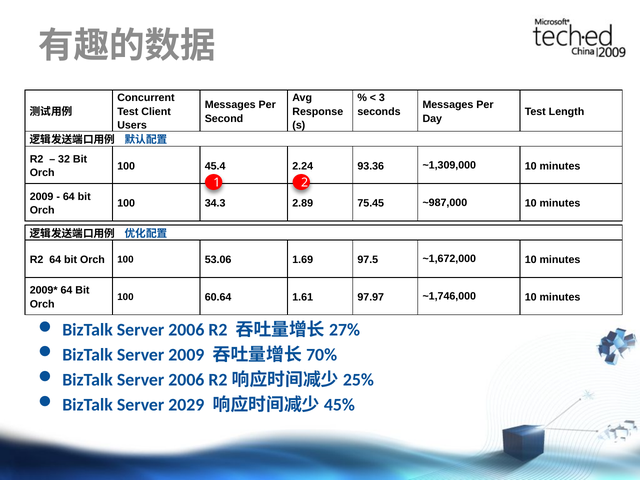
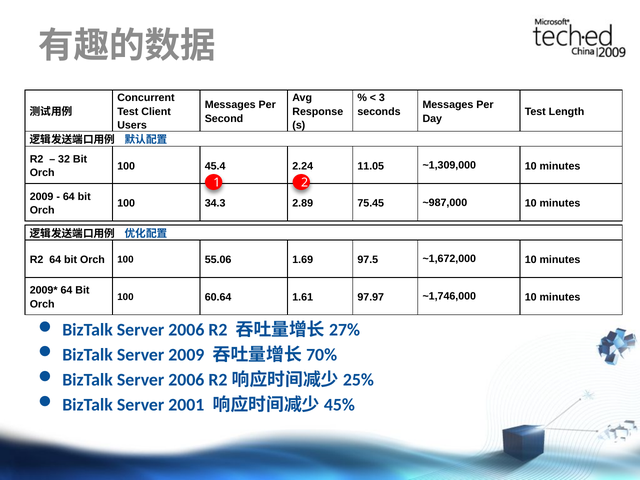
93.36: 93.36 -> 11.05
53.06: 53.06 -> 55.06
2029: 2029 -> 2001
